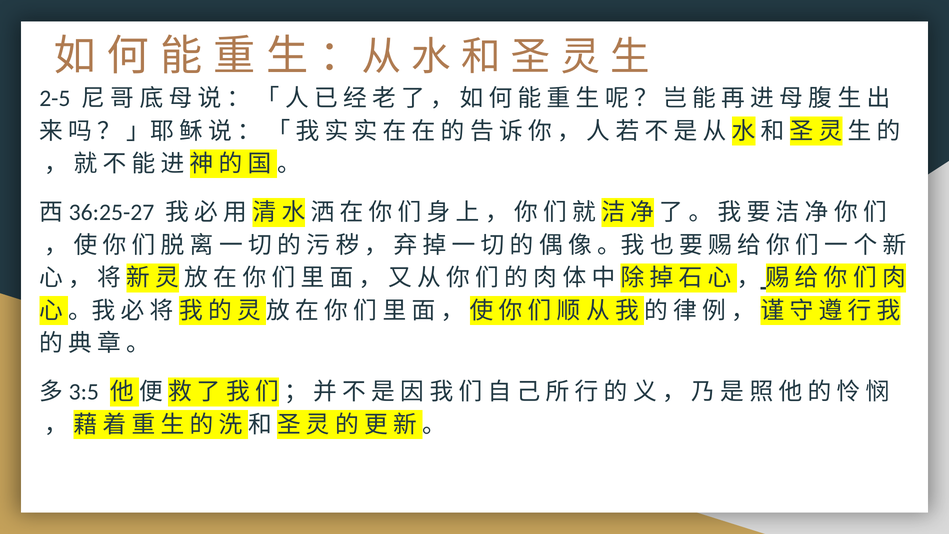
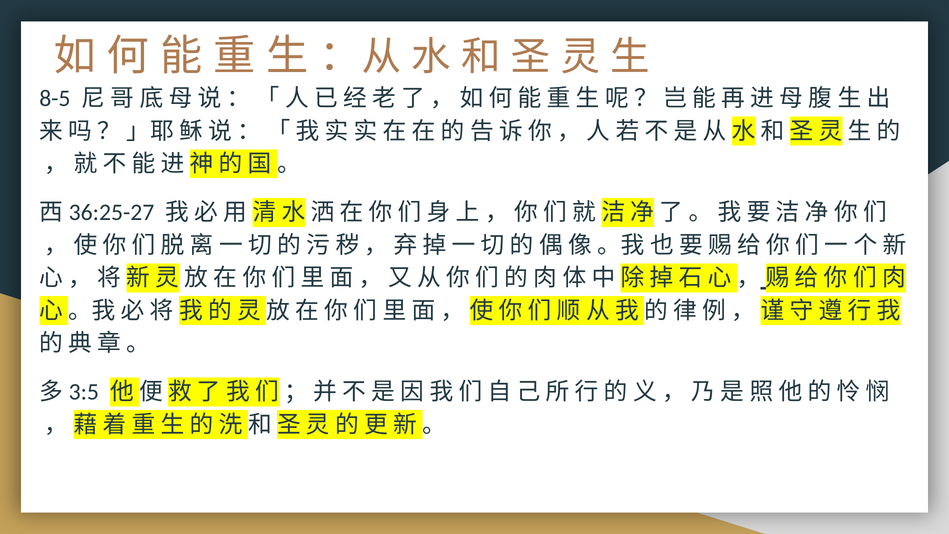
2-5: 2-5 -> 8-5
